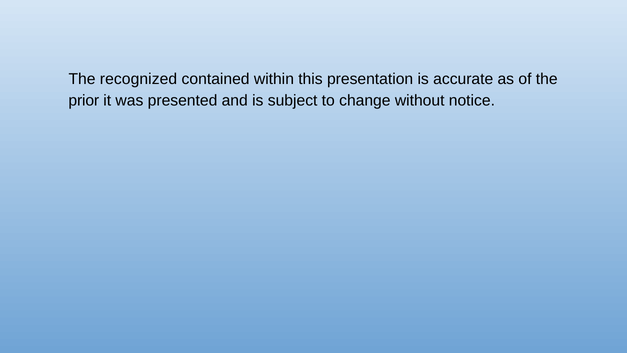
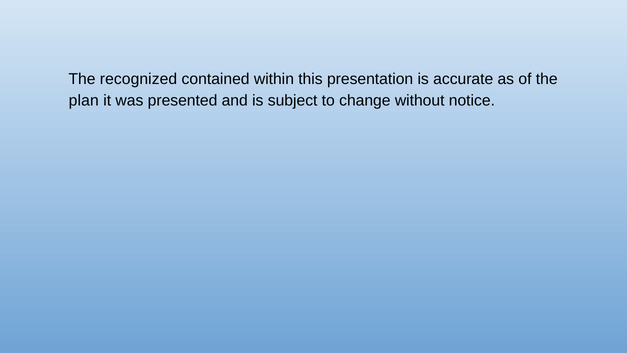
prior: prior -> plan
